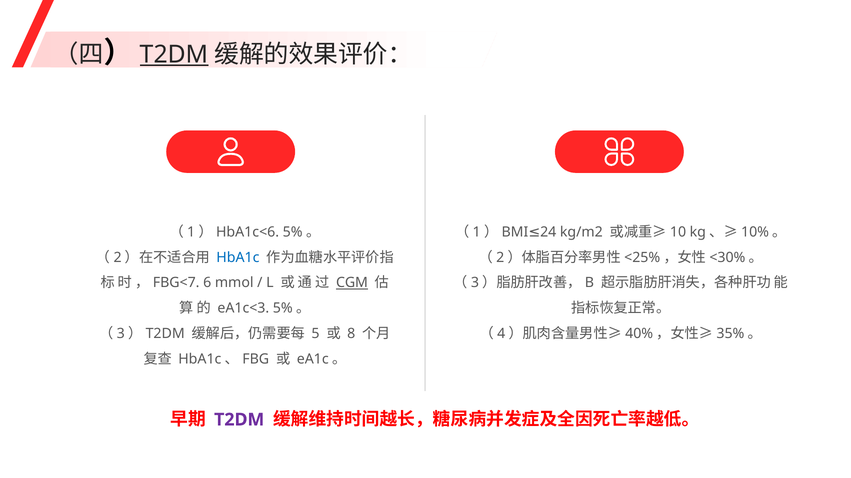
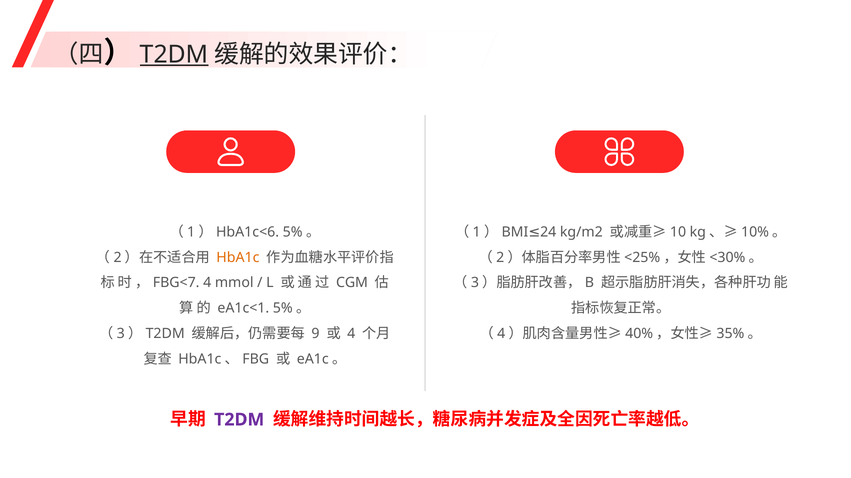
HbA1c colour: blue -> orange
，FBG<7 6: 6 -> 4
CGM underline: present -> none
eA1c<3: eA1c<3 -> eA1c<1
5: 5 -> 9
8 at (351, 334): 8 -> 4
